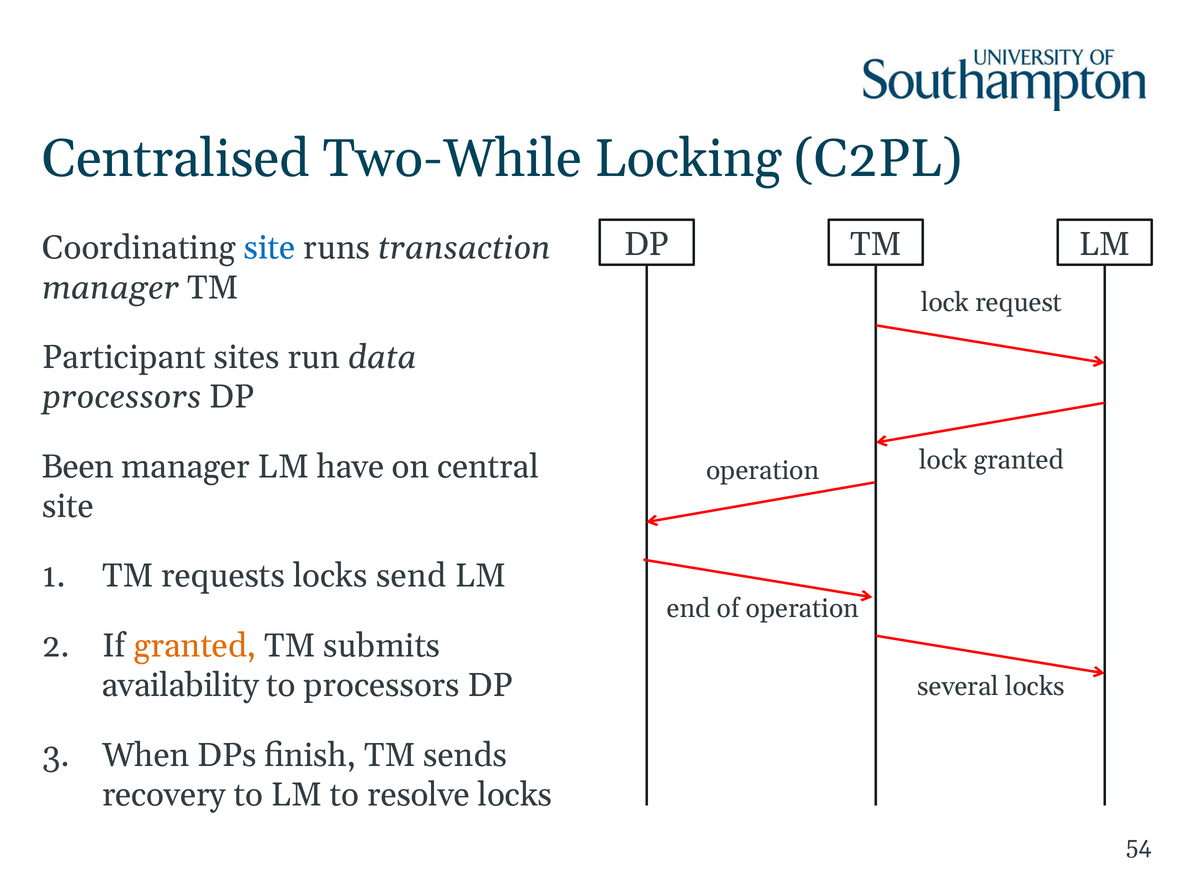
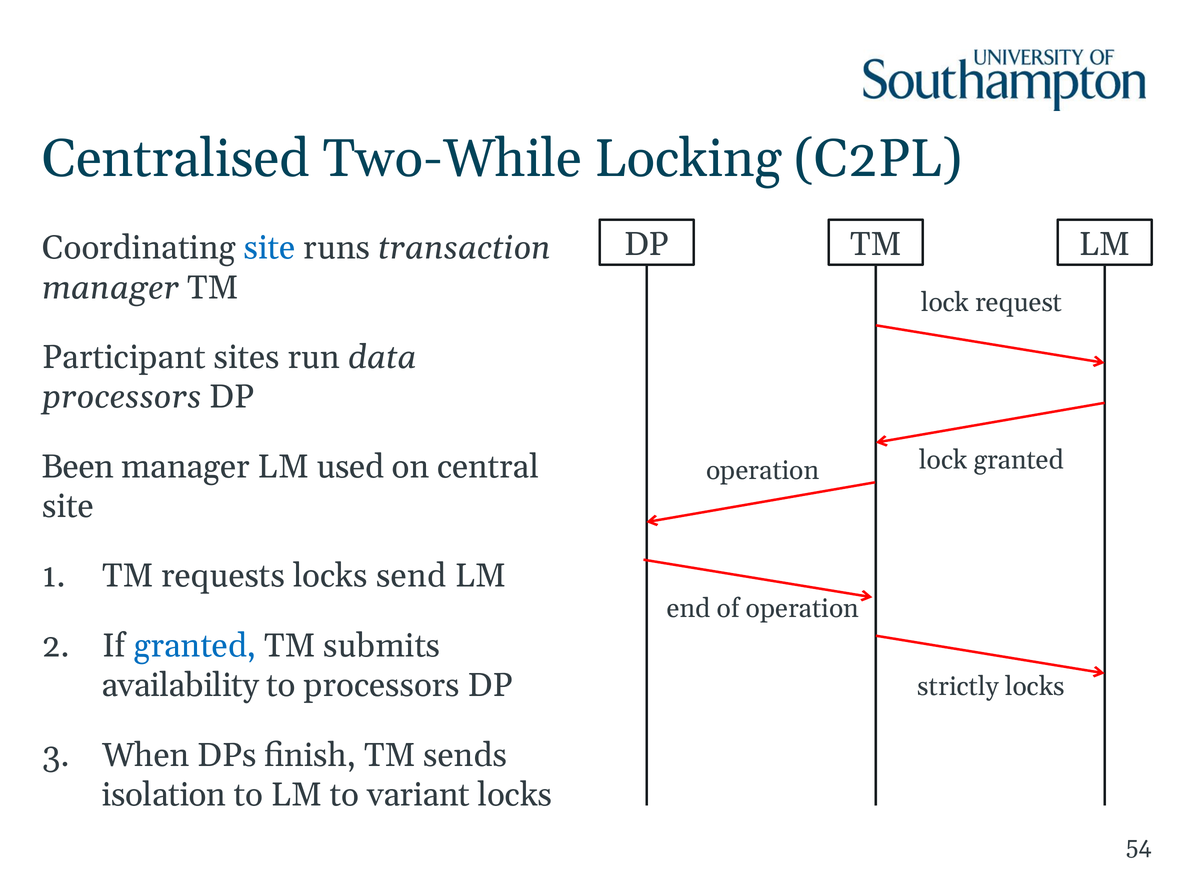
have: have -> used
granted at (195, 646) colour: orange -> blue
several: several -> strictly
recovery: recovery -> isolation
resolve: resolve -> variant
